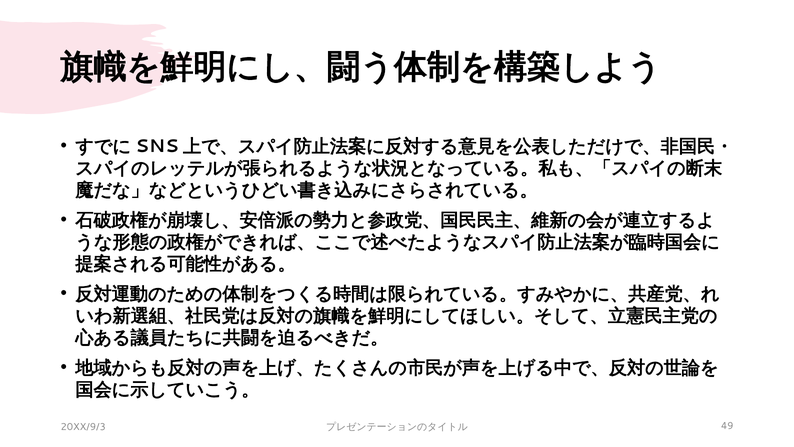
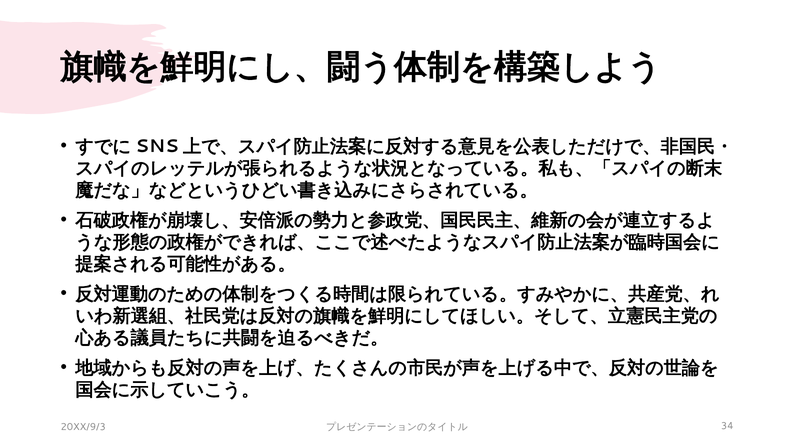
49: 49 -> 34
